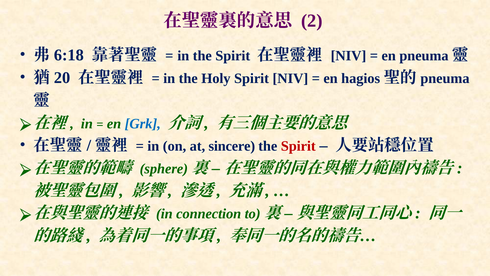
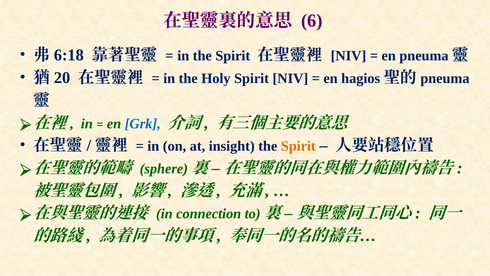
2: 2 -> 6
sincere: sincere -> insight
Spirit at (298, 146) colour: red -> orange
